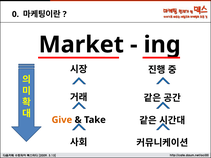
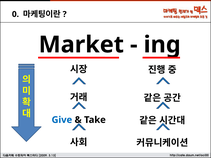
Give colour: orange -> blue
